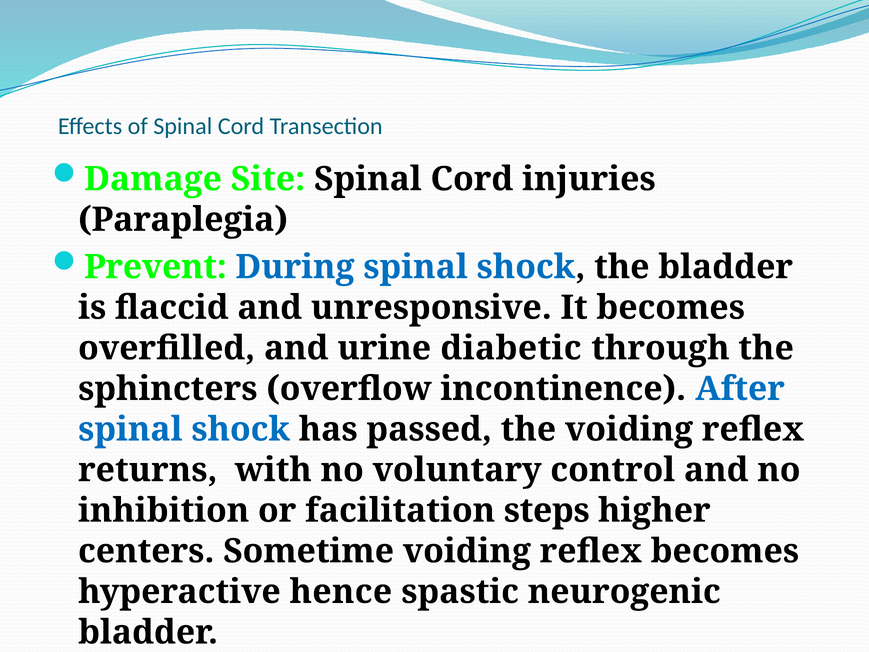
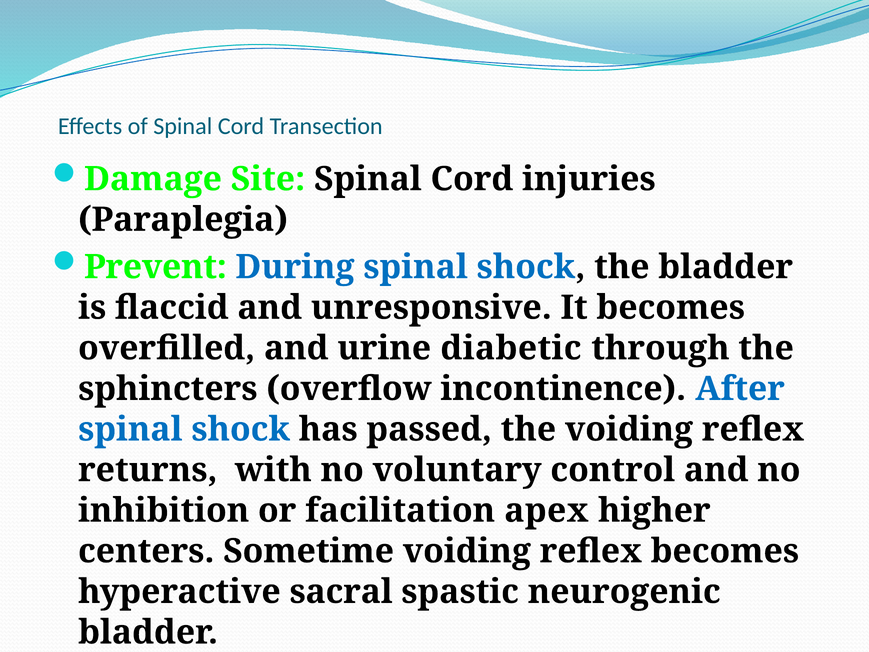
steps: steps -> apex
hence: hence -> sacral
